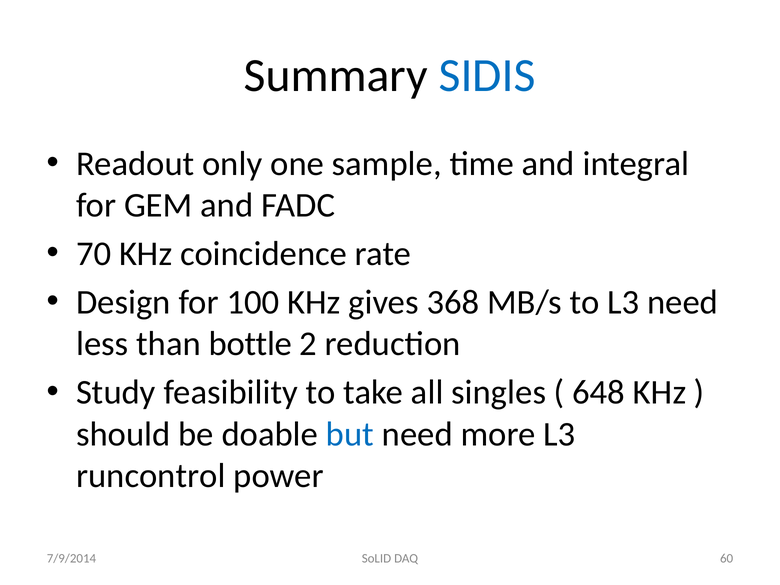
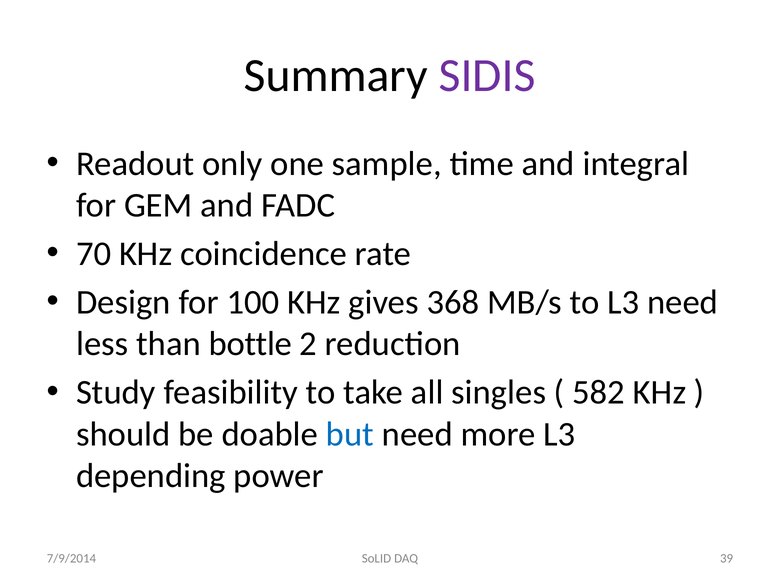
SIDIS colour: blue -> purple
648: 648 -> 582
runcontrol: runcontrol -> depending
60: 60 -> 39
